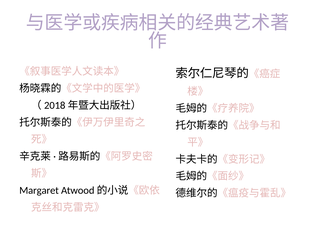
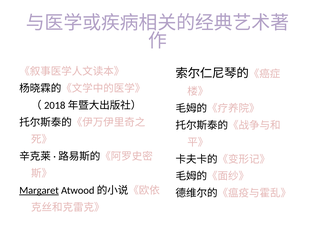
Margaret underline: none -> present
